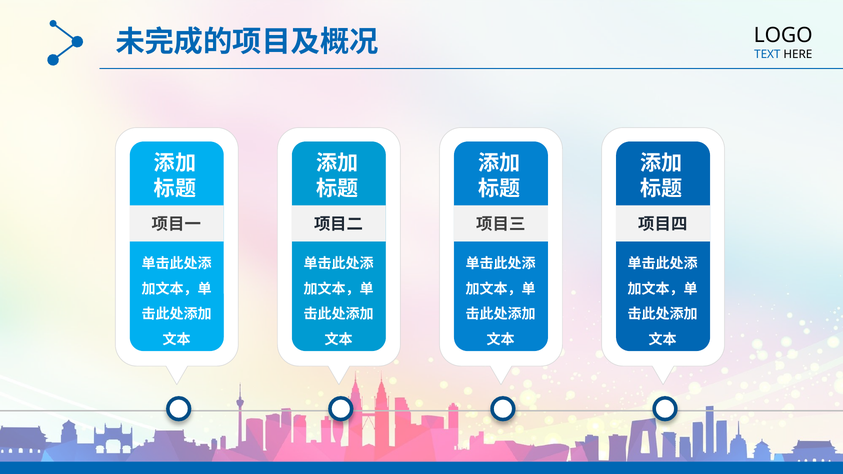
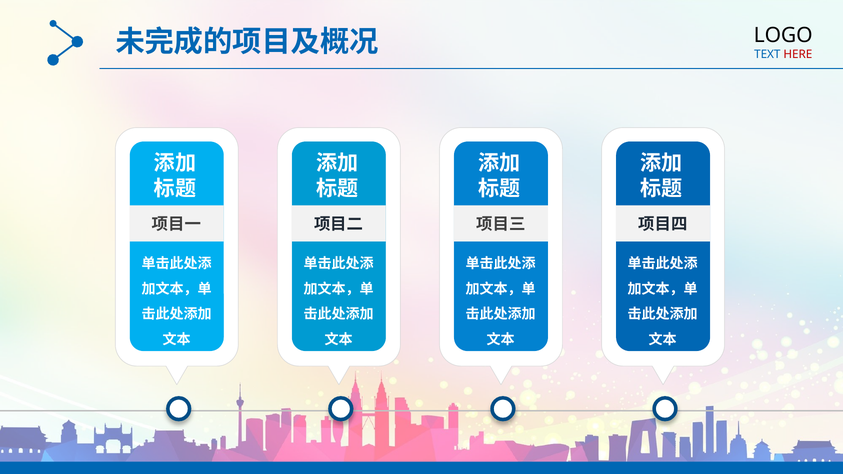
HERE colour: black -> red
